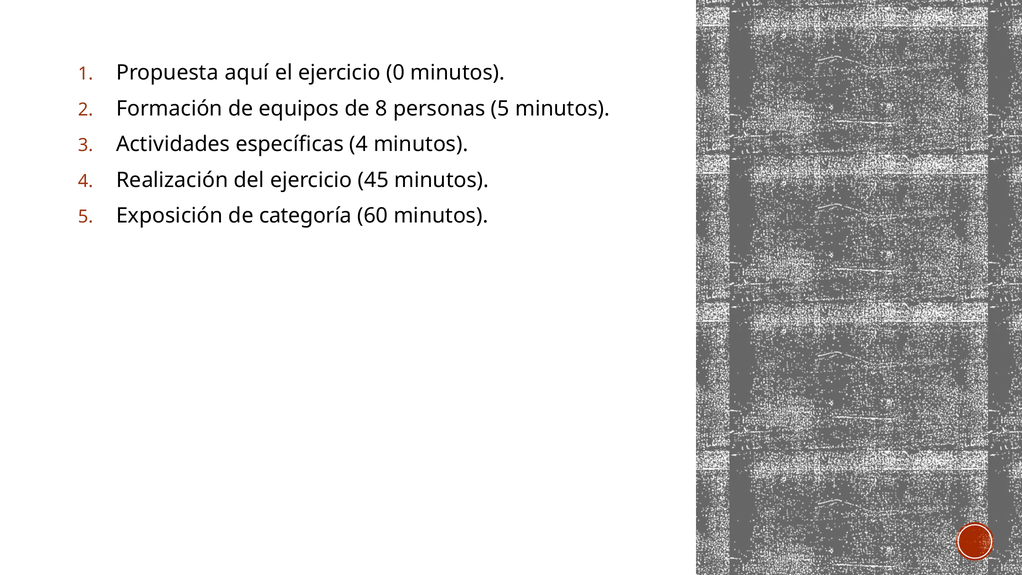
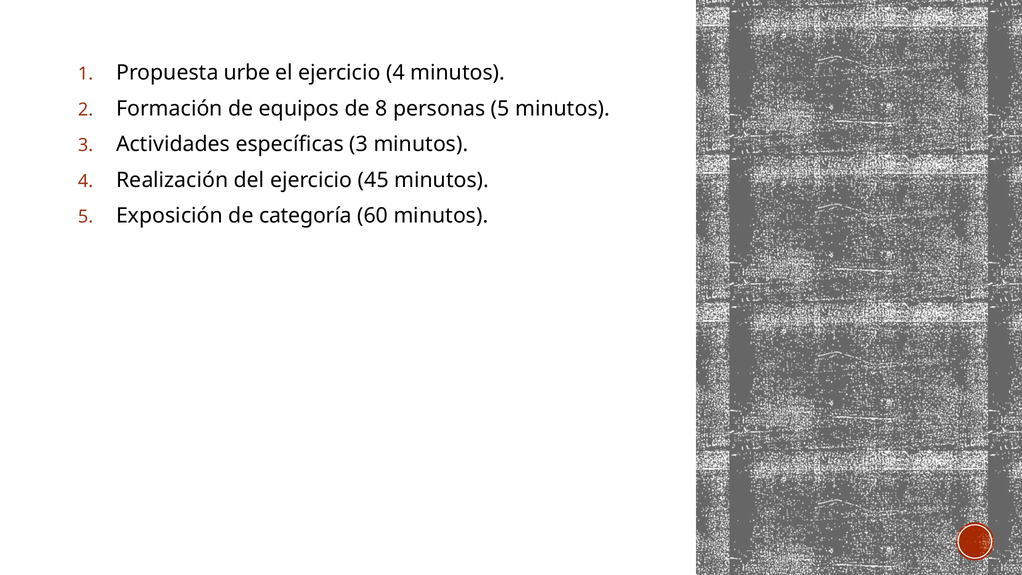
aquí: aquí -> urbe
ejercicio 0: 0 -> 4
específicas 4: 4 -> 3
